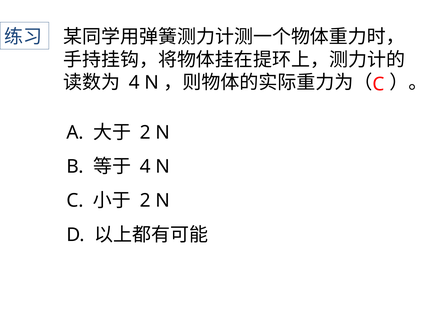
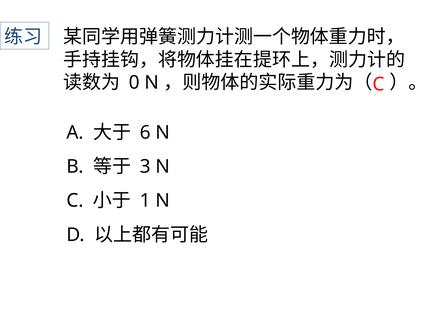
4 at (134, 83): 4 -> 0
2 at (145, 133): 2 -> 6
4 at (145, 167): 4 -> 3
2 at (145, 201): 2 -> 1
